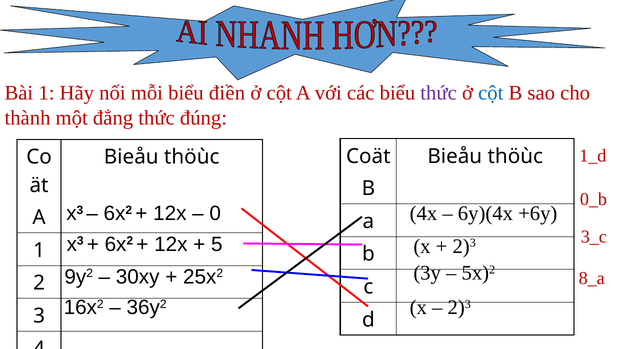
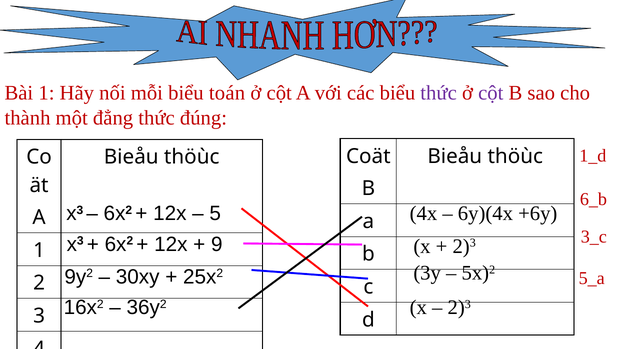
điền: điền -> toán
cột at (491, 93) colour: blue -> purple
0_b: 0_b -> 6_b
0: 0 -> 5
5: 5 -> 9
8_a: 8_a -> 5_a
